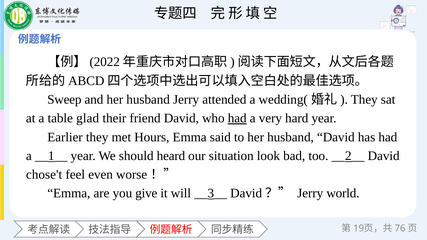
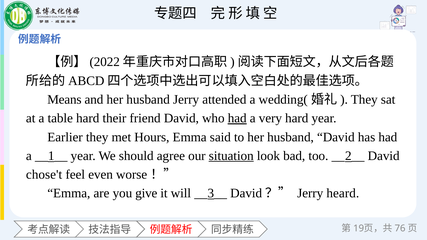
Sweep: Sweep -> Means
table glad: glad -> hard
heard: heard -> agree
situation underline: none -> present
world: world -> heard
